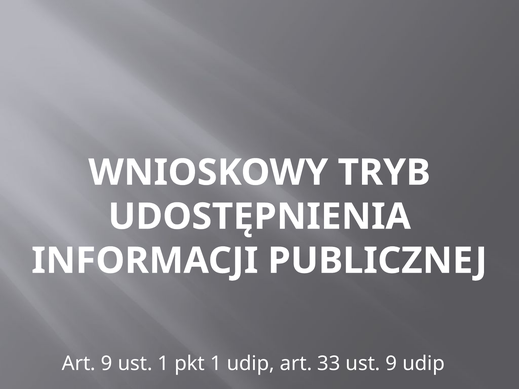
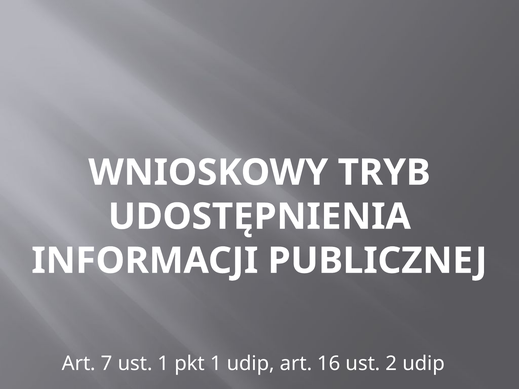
Art 9: 9 -> 7
33: 33 -> 16
ust 9: 9 -> 2
